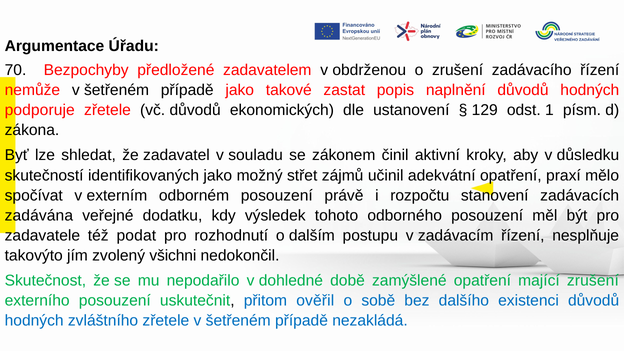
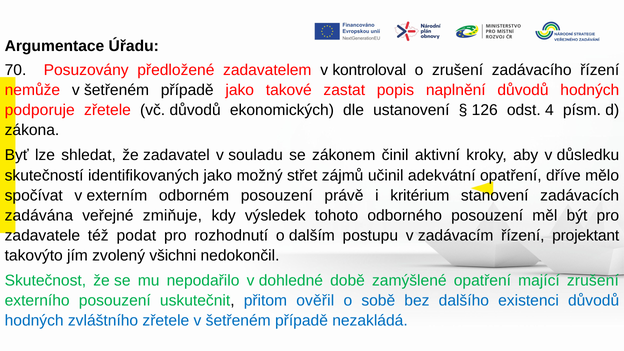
Bezpochyby: Bezpochyby -> Posuzovány
obdrženou: obdrženou -> kontroloval
129: 129 -> 126
1: 1 -> 4
praxí: praxí -> dříve
rozpočtu: rozpočtu -> kritérium
dodatku: dodatku -> zmiňuje
nesplňuje: nesplňuje -> projektant
